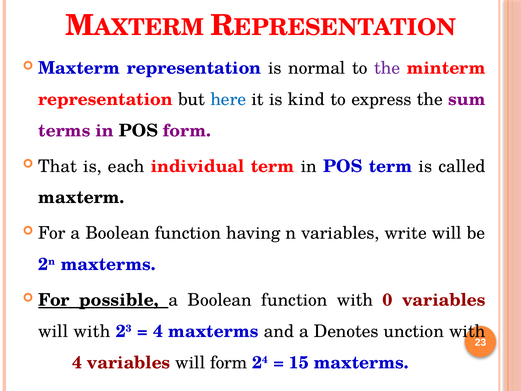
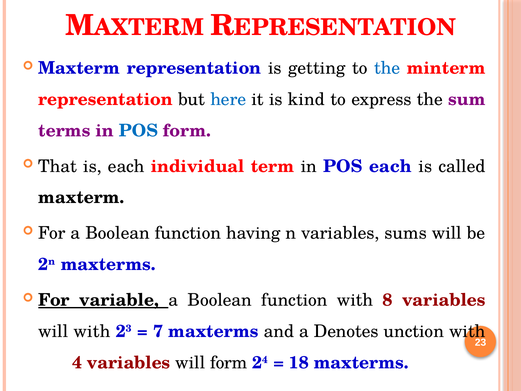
normal: normal -> getting
the at (387, 68) colour: purple -> blue
POS at (138, 131) colour: black -> blue
POS term: term -> each
write: write -> sums
possible: possible -> variable
0: 0 -> 8
4 at (158, 331): 4 -> 7
15: 15 -> 18
